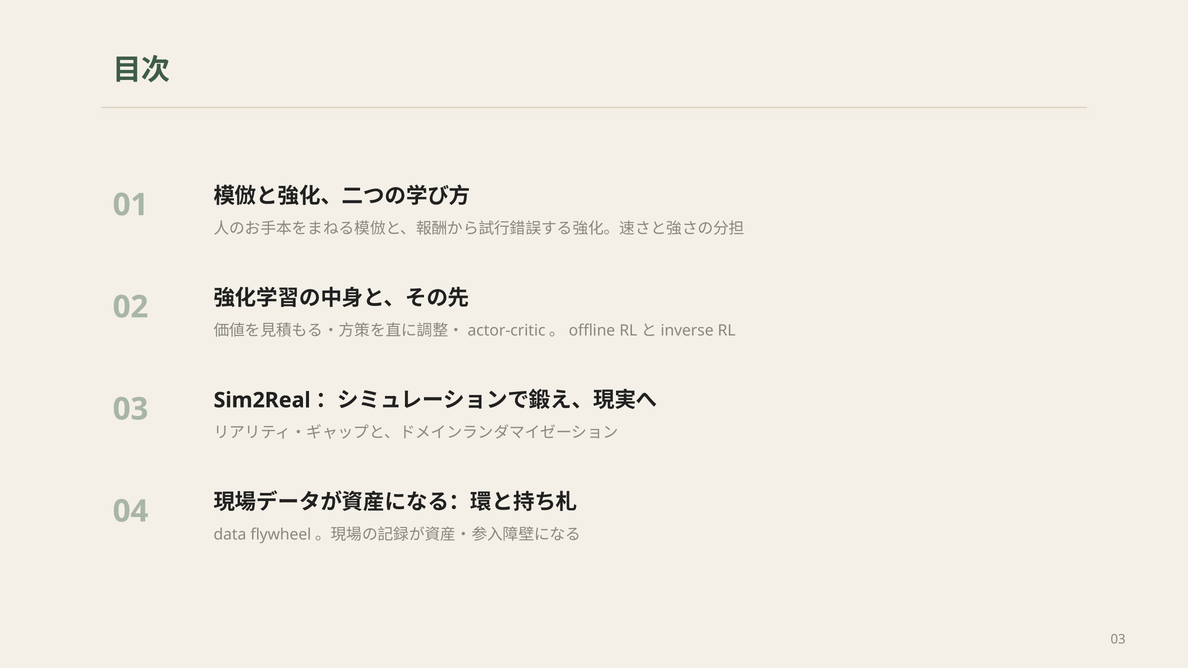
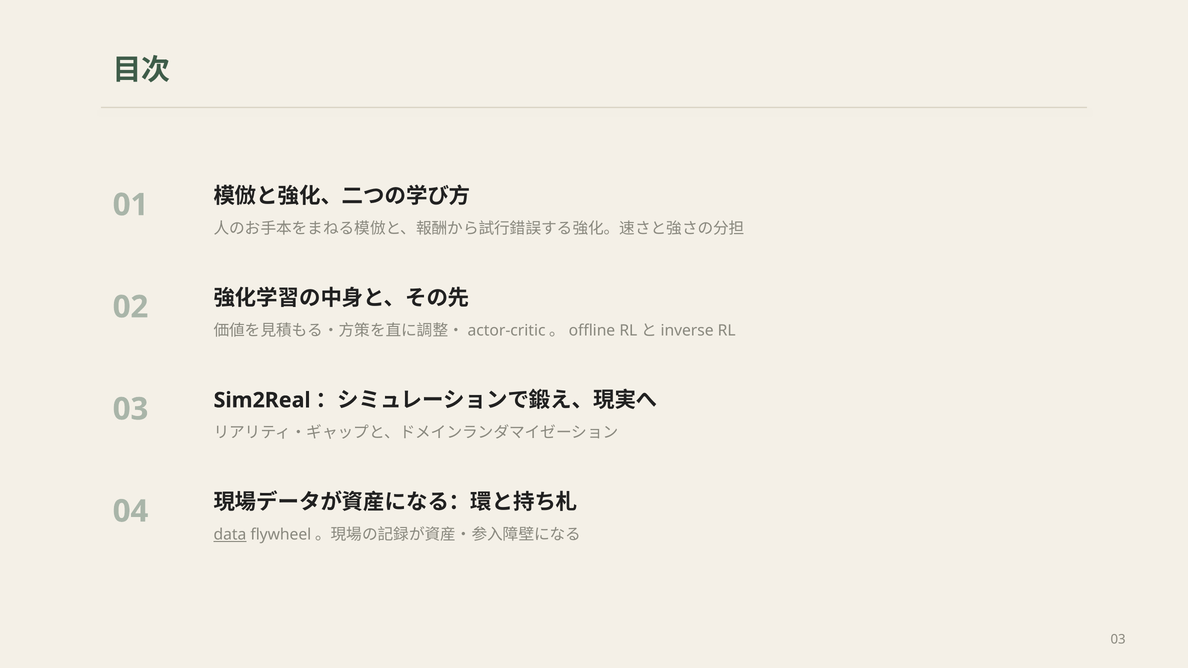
data underline: none -> present
